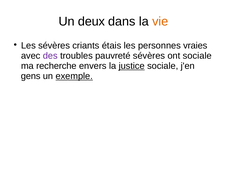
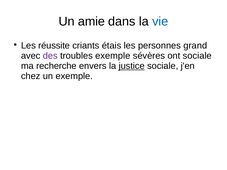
deux: deux -> amie
vie colour: orange -> blue
Les sévères: sévères -> réussite
vraies: vraies -> grand
troubles pauvreté: pauvreté -> exemple
gens: gens -> chez
exemple at (74, 76) underline: present -> none
